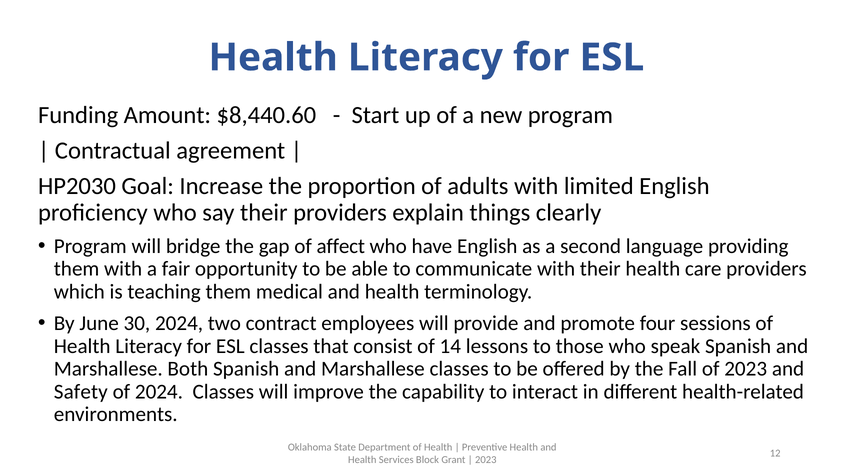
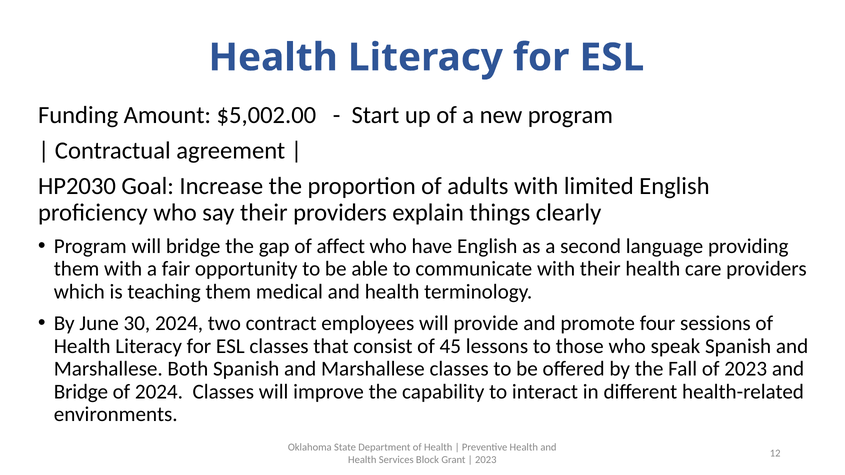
$8,440.60: $8,440.60 -> $5,002.00
14: 14 -> 45
Safety at (81, 392): Safety -> Bridge
